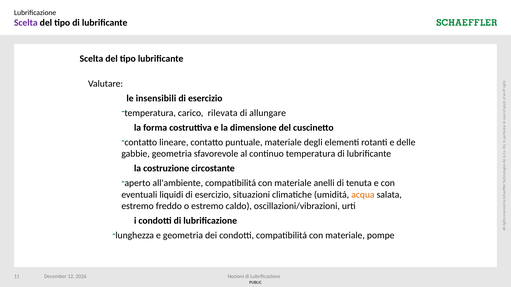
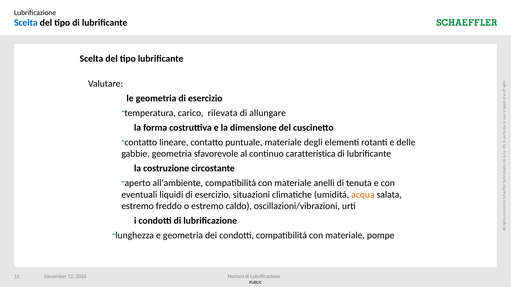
Scelta at (26, 23) colour: purple -> blue
le insensibili: insensibili -> geometria
continuo temperatura: temperatura -> caratteristica
